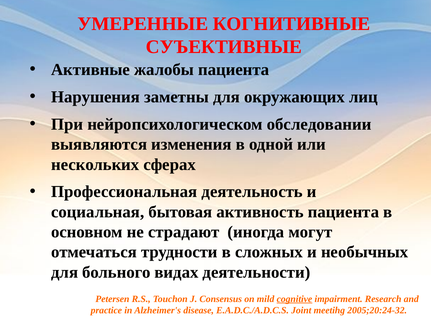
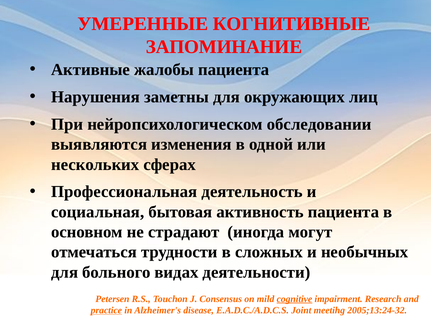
СУЪЕКТИВНЫЕ: СУЪЕКТИВНЫЕ -> ЗАПОМИНАНИЕ
practice underline: none -> present
2005;20:24-32: 2005;20:24-32 -> 2005;13:24-32
